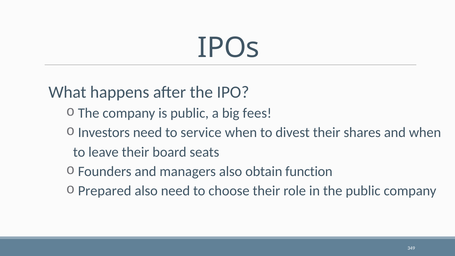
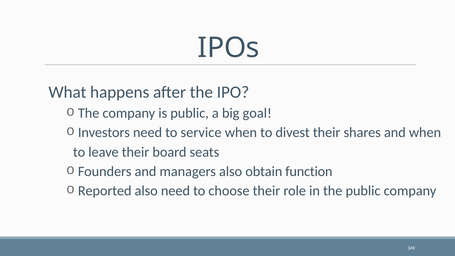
fees: fees -> goal
Prepared: Prepared -> Reported
